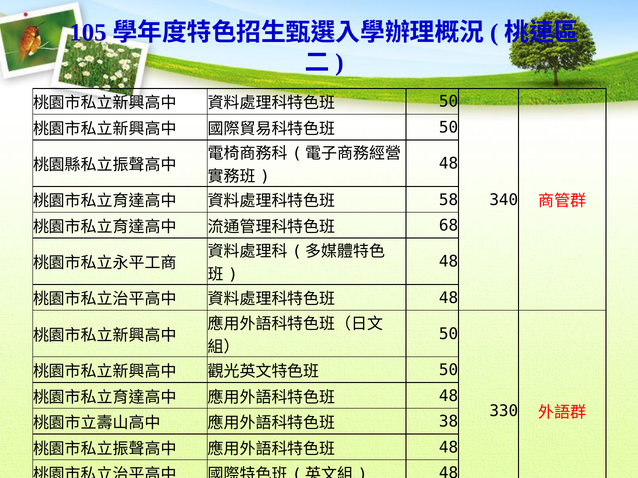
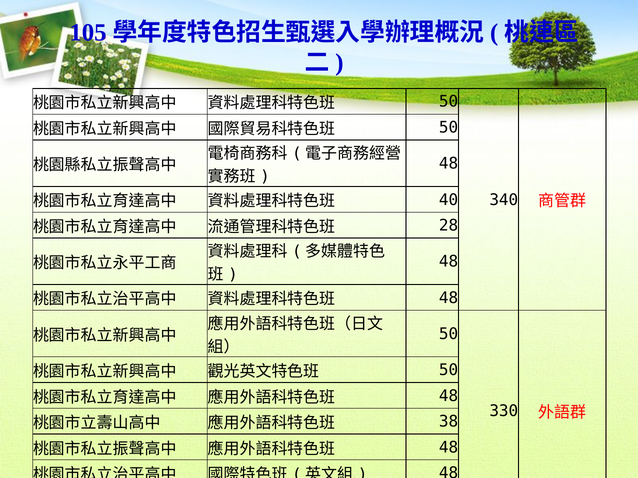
58: 58 -> 40
68: 68 -> 28
